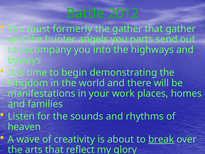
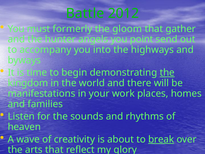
the gather: gather -> gloom
parts: parts -> point
the at (167, 73) underline: none -> present
